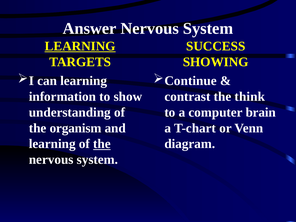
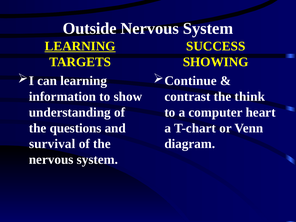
Answer: Answer -> Outside
brain: brain -> heart
organism: organism -> questions
learning at (52, 144): learning -> survival
the at (102, 144) underline: present -> none
